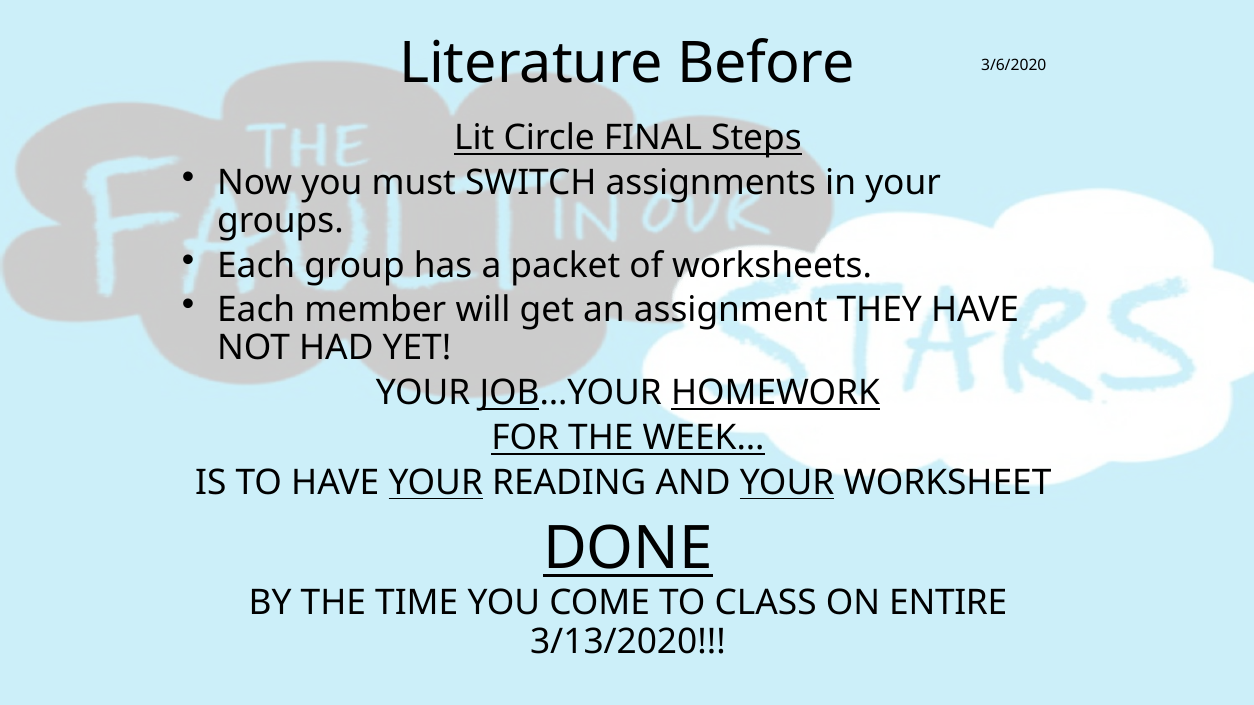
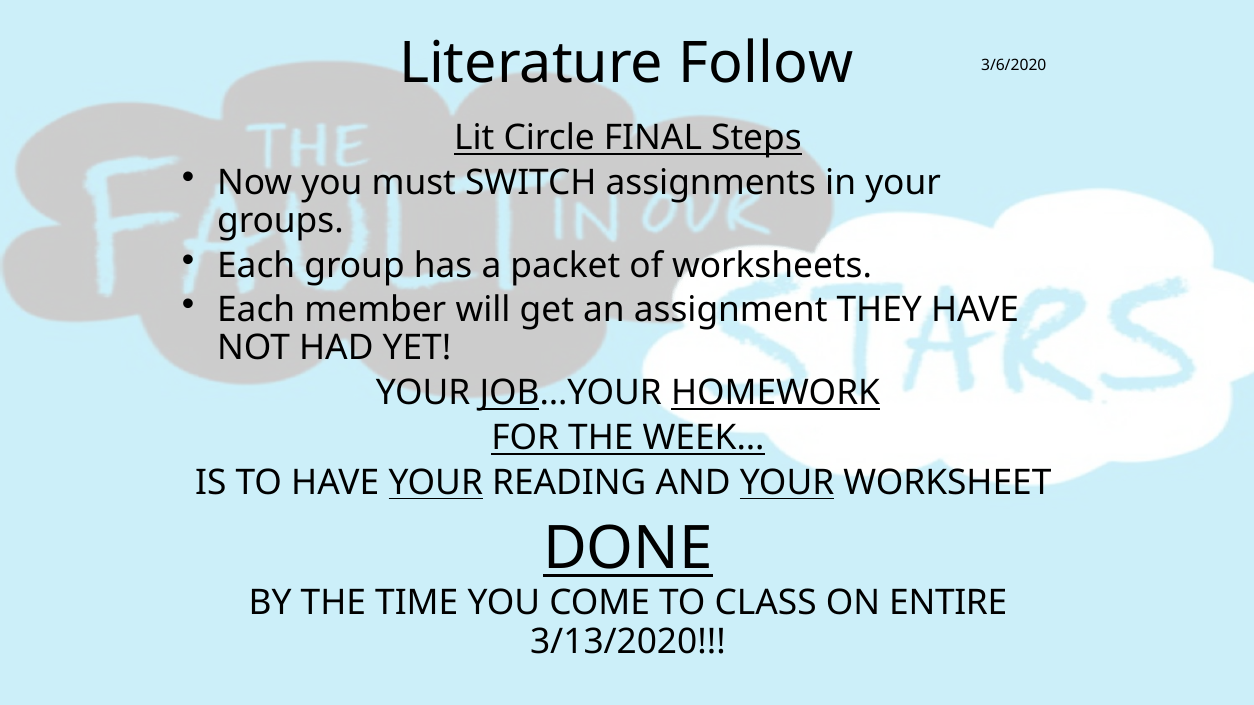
Before: Before -> Follow
